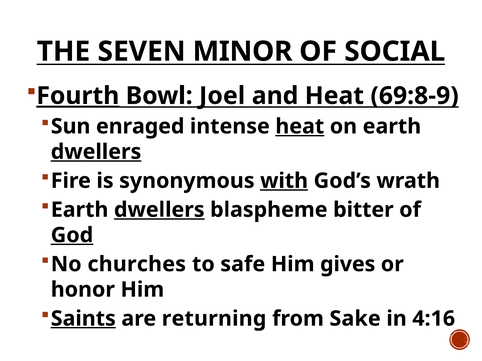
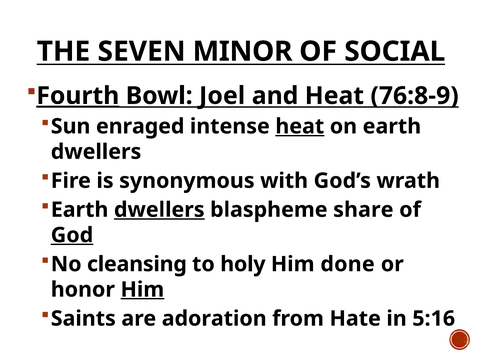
69:8-9: 69:8-9 -> 76:8-9
dwellers at (96, 152) underline: present -> none
with underline: present -> none
bitter: bitter -> share
churches: churches -> cleansing
safe: safe -> holy
gives: gives -> done
Him at (142, 290) underline: none -> present
Saints underline: present -> none
returning: returning -> adoration
Sake: Sake -> Hate
4:16: 4:16 -> 5:16
